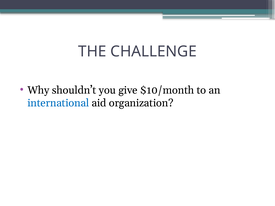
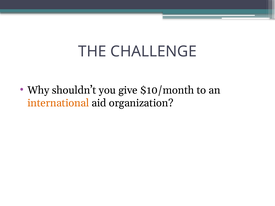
international colour: blue -> orange
